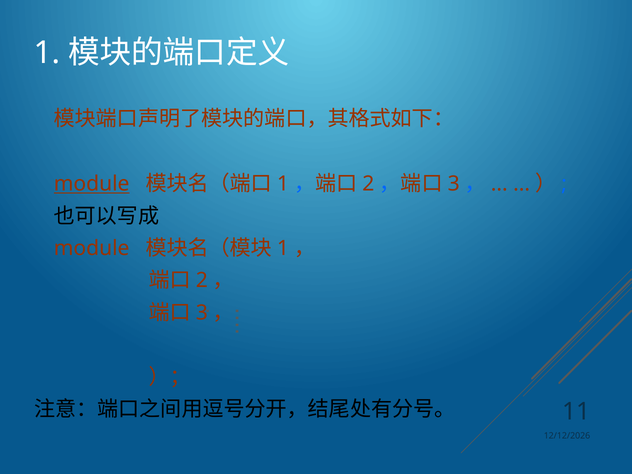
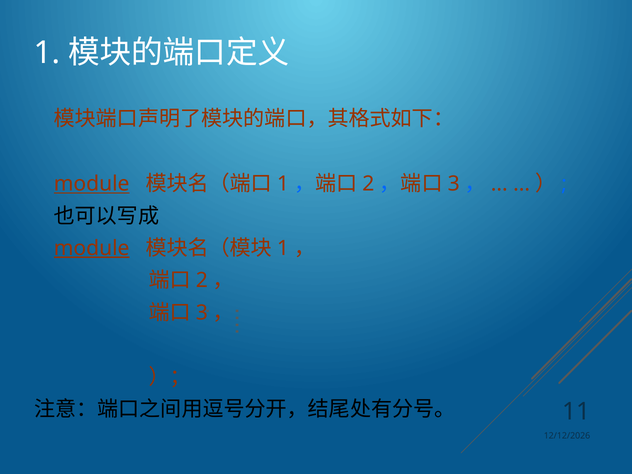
module at (92, 248) underline: none -> present
